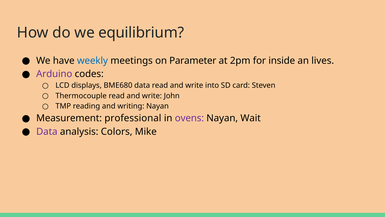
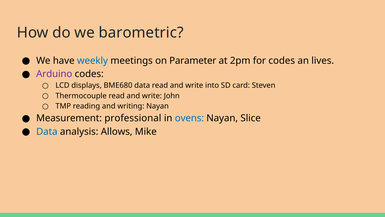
equilibrium: equilibrium -> barometric
for inside: inside -> codes
ovens colour: purple -> blue
Wait: Wait -> Slice
Data at (47, 131) colour: purple -> blue
Colors: Colors -> Allows
